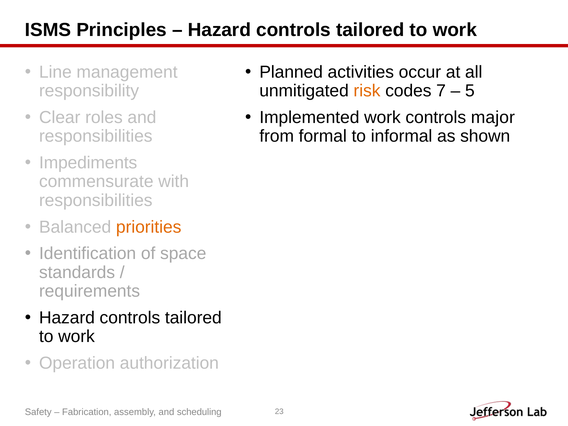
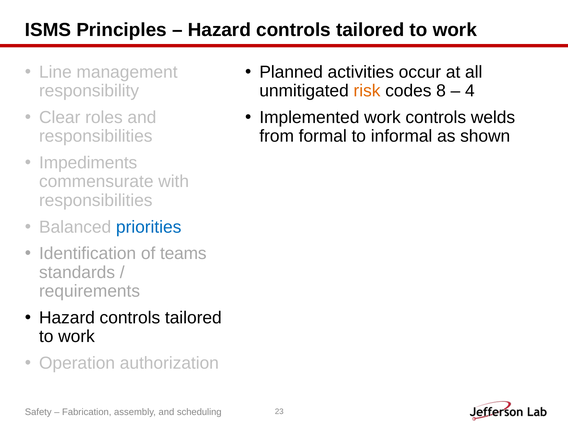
7: 7 -> 8
5: 5 -> 4
major: major -> welds
priorities colour: orange -> blue
space: space -> teams
